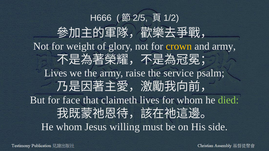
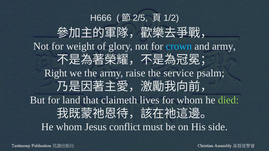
crown colour: yellow -> light blue
Lives at (56, 73): Lives -> Right
face: face -> land
willing: willing -> conflict
